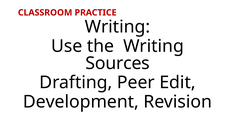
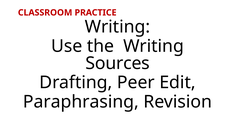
Development: Development -> Paraphrasing
